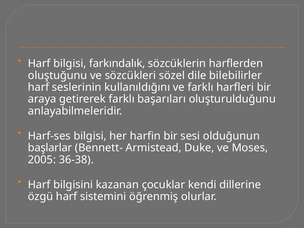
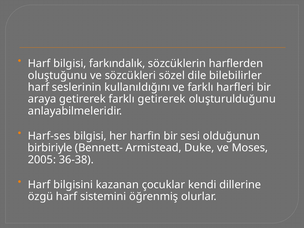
farklı başarıları: başarıları -> getirerek
başlarlar: başlarlar -> birbiriyle
